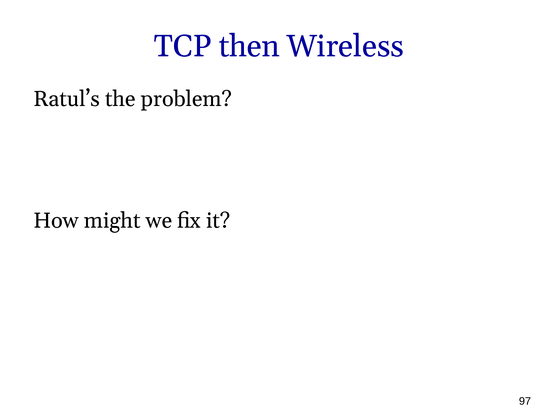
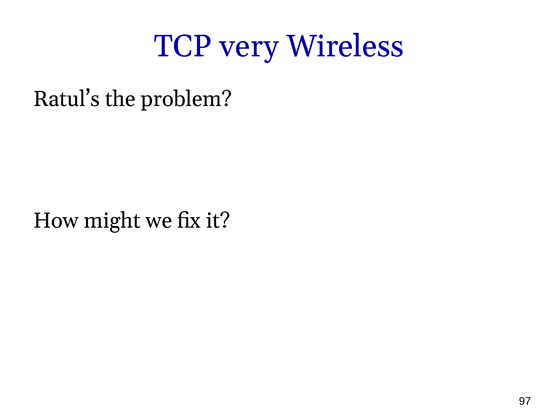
then: then -> very
